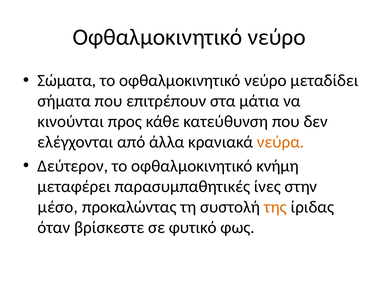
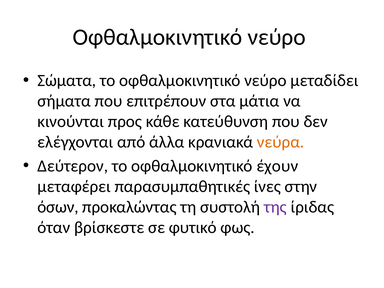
κνήμη: κνήμη -> έχουν
μέσο: μέσο -> όσων
της colour: orange -> purple
